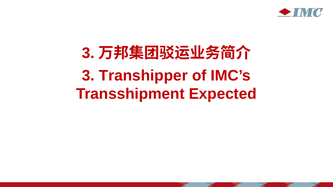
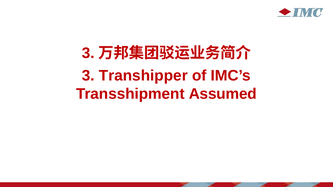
Expected: Expected -> Assumed
